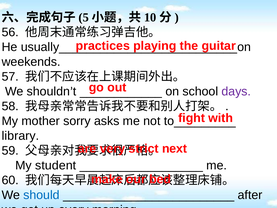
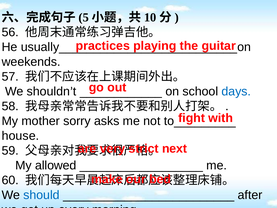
days colour: purple -> blue
library: library -> house
student: student -> allowed
